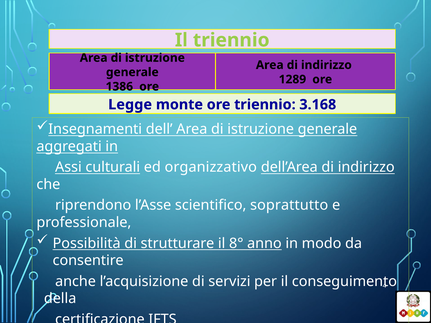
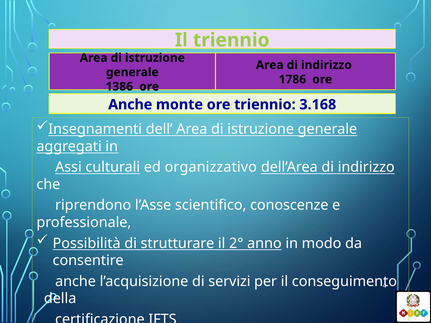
1289: 1289 -> 1786
Legge at (130, 105): Legge -> Anche
soprattutto: soprattutto -> conoscenze
8°: 8° -> 2°
